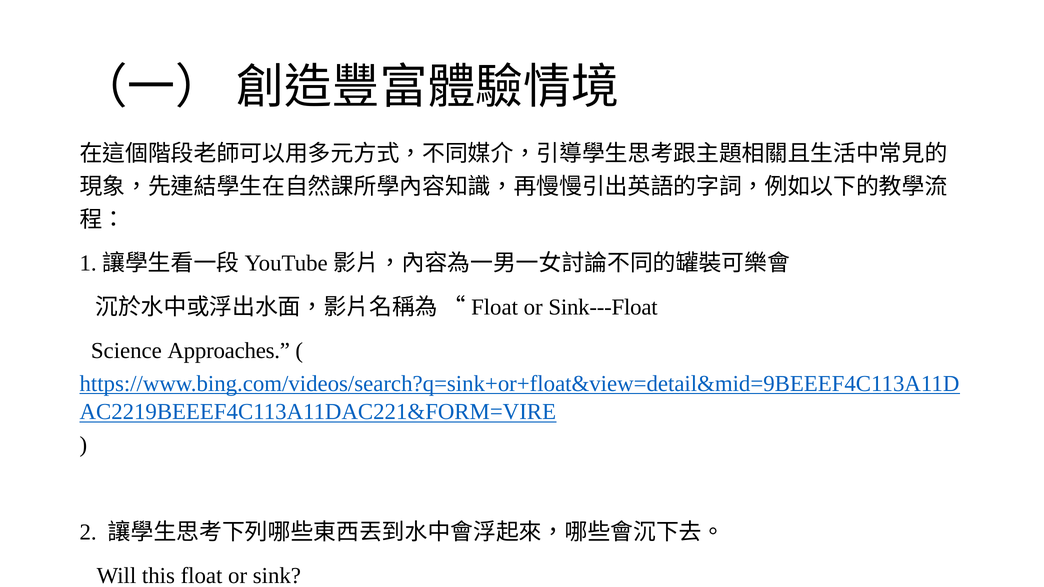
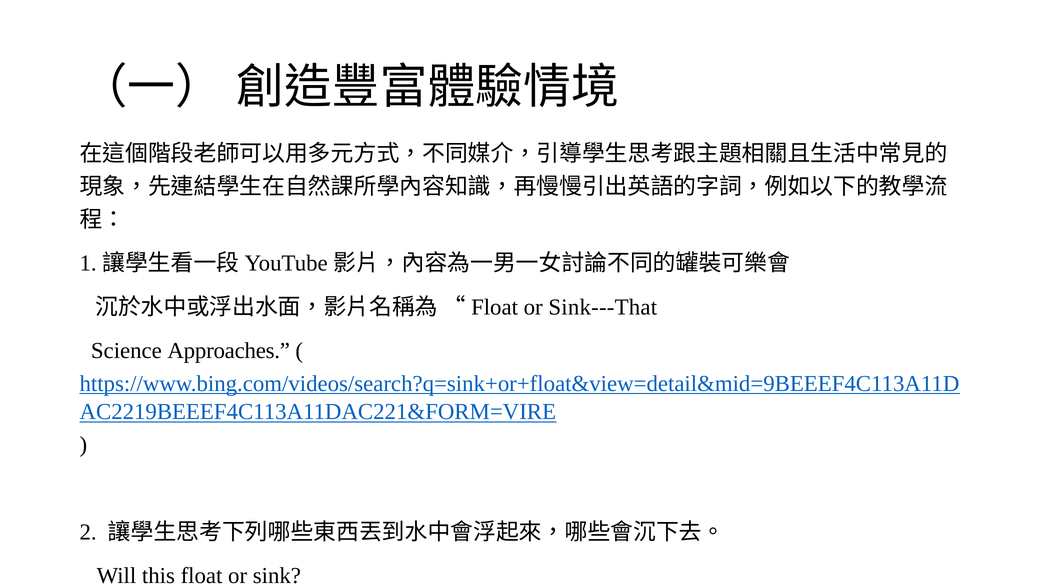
Sink---Float: Sink---Float -> Sink---That
